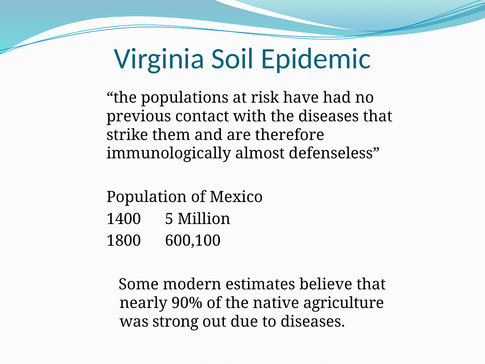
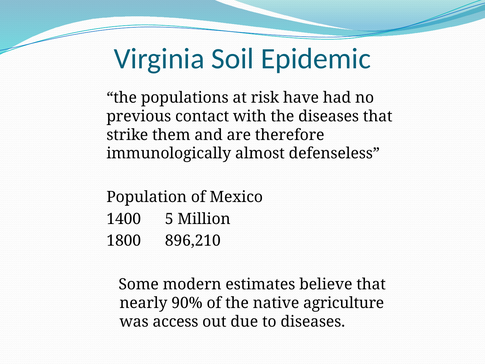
600,100: 600,100 -> 896,210
strong: strong -> access
